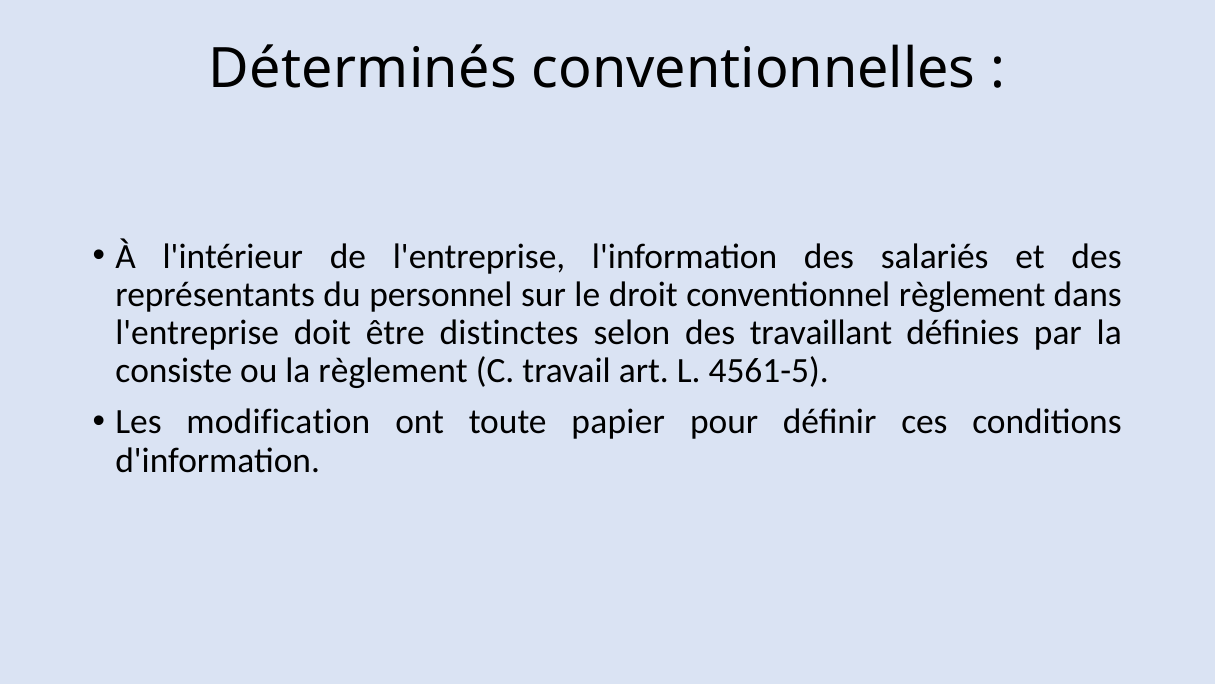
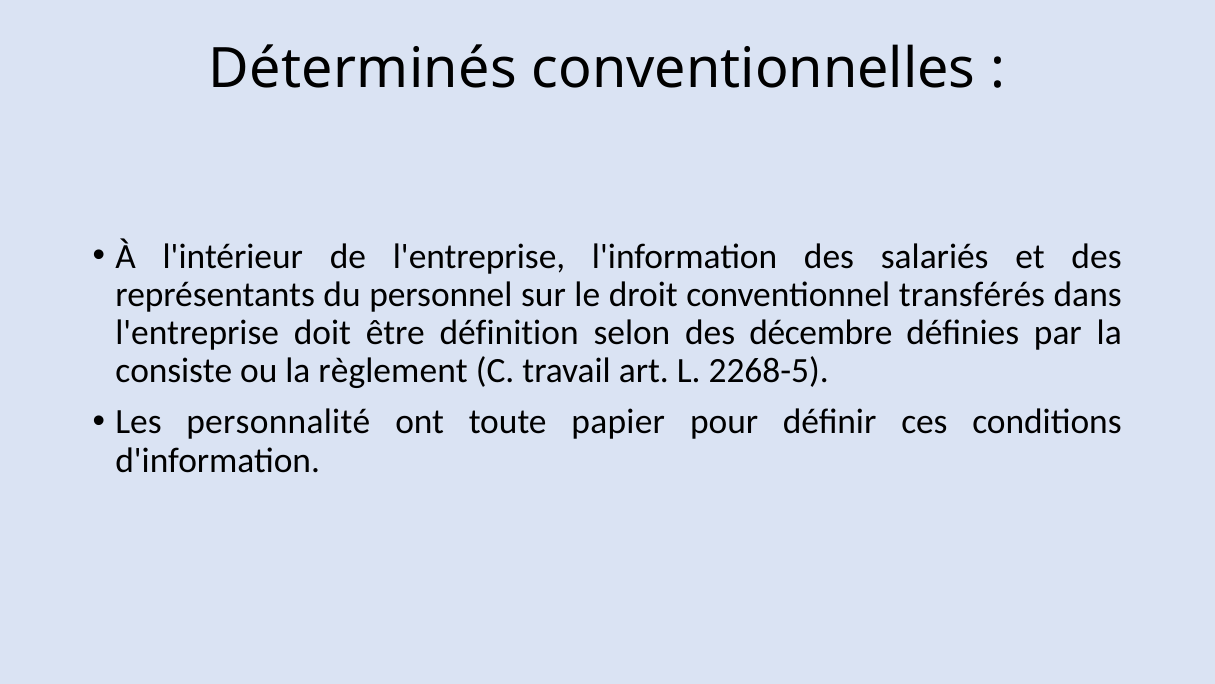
conventionnel règlement: règlement -> transférés
distinctes: distinctes -> définition
travaillant: travaillant -> décembre
4561-5: 4561-5 -> 2268-5
modification: modification -> personnalité
